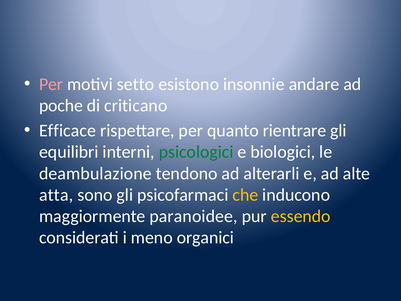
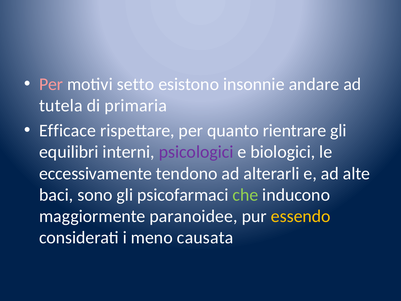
poche: poche -> tutela
criticano: criticano -> primaria
psicologici colour: green -> purple
deambulazione: deambulazione -> eccessivamente
atta: atta -> baci
che colour: yellow -> light green
organici: organici -> causata
